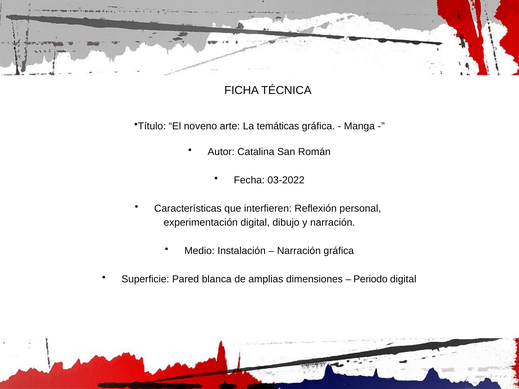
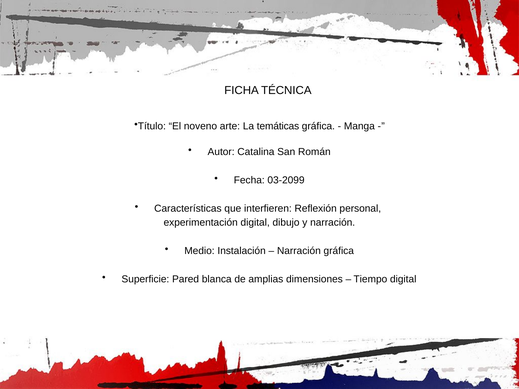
03-2022: 03-2022 -> 03-2099
Periodo: Periodo -> Tiempo
